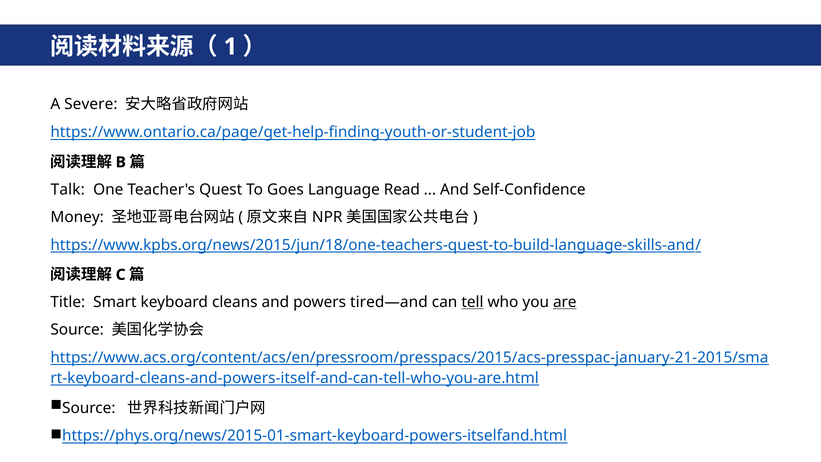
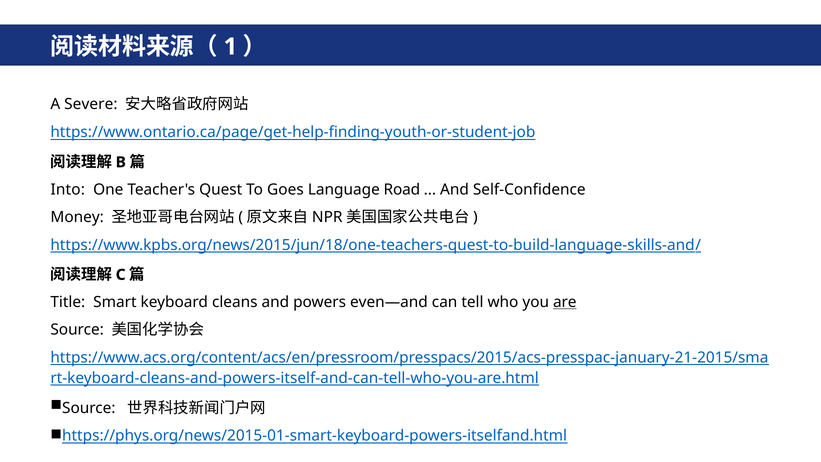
Talk: Talk -> Into
Read: Read -> Road
tired—and: tired—and -> even—and
tell underline: present -> none
